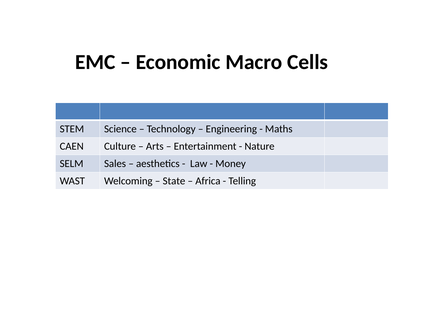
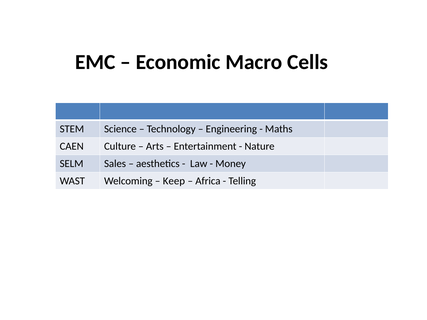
State: State -> Keep
